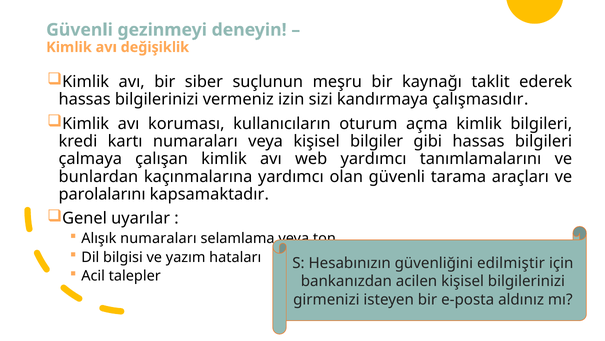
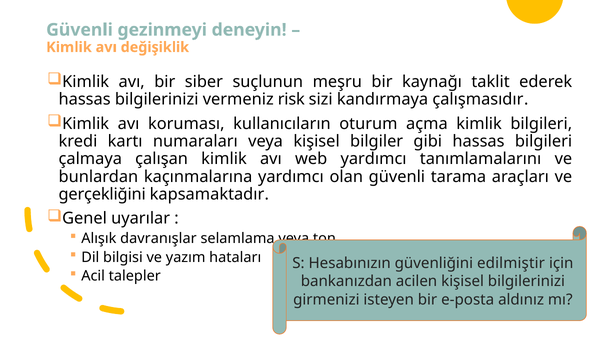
izin: izin -> risk
parolalarını: parolalarını -> gerçekliğini
Alışık numaraları: numaraları -> davranışlar
